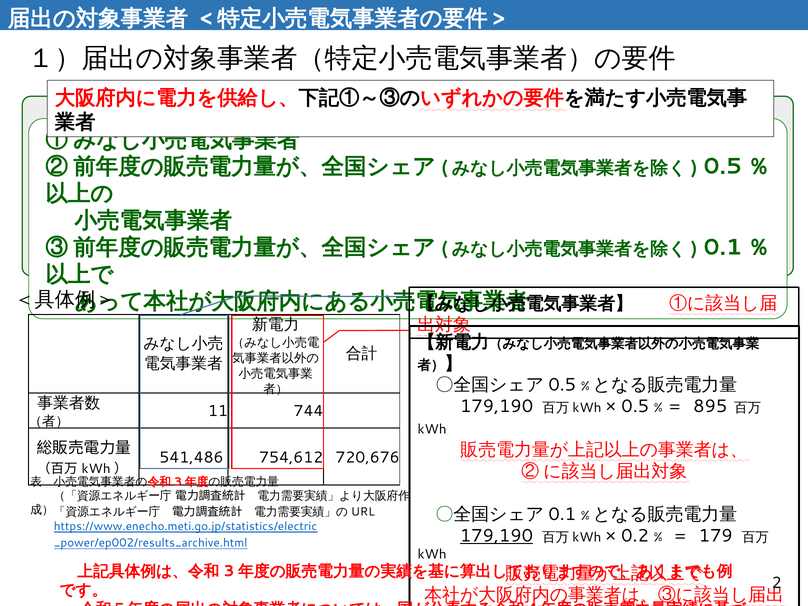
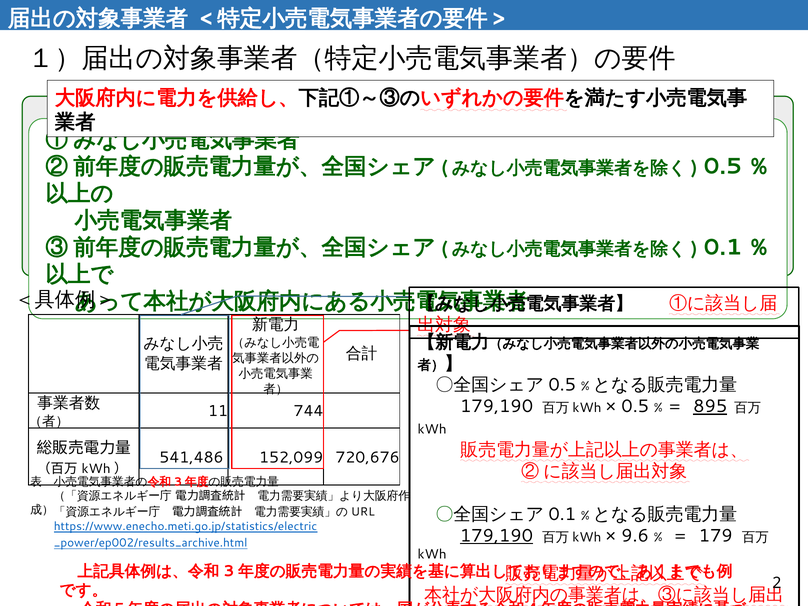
895 underline: none -> present
754,612: 754,612 -> 152,099
0.2: 0.2 -> 9.6
